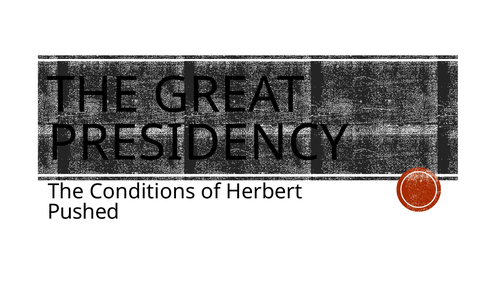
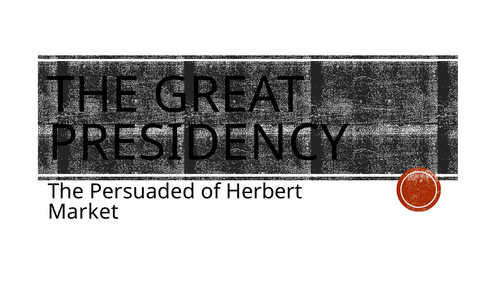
Conditions: Conditions -> Persuaded
Pushed: Pushed -> Market
